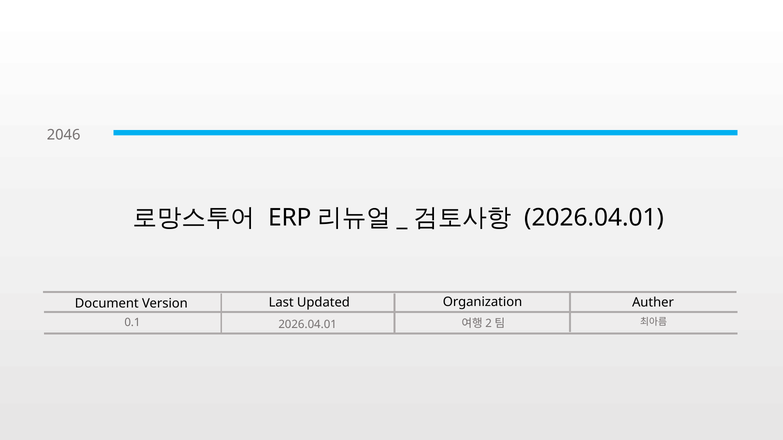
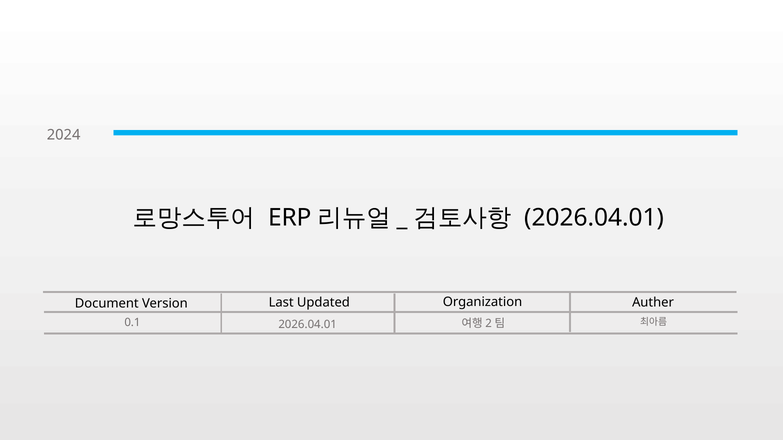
2046: 2046 -> 2024
